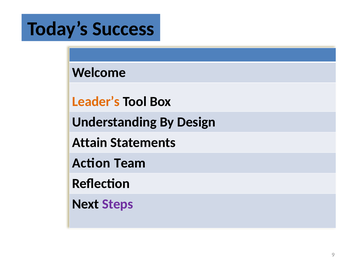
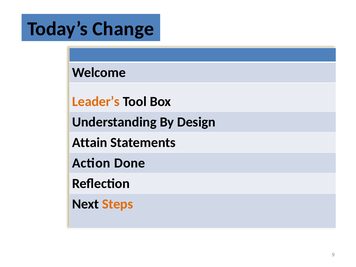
Success: Success -> Change
Team: Team -> Done
Steps colour: purple -> orange
